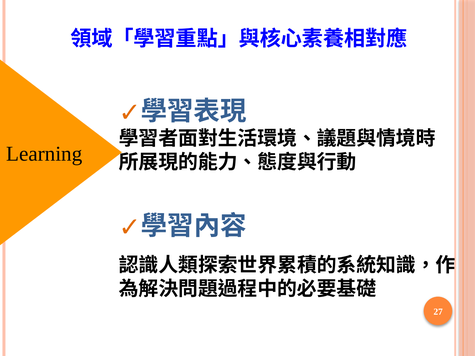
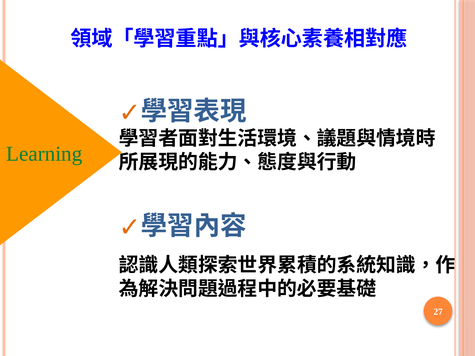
Learning colour: black -> green
